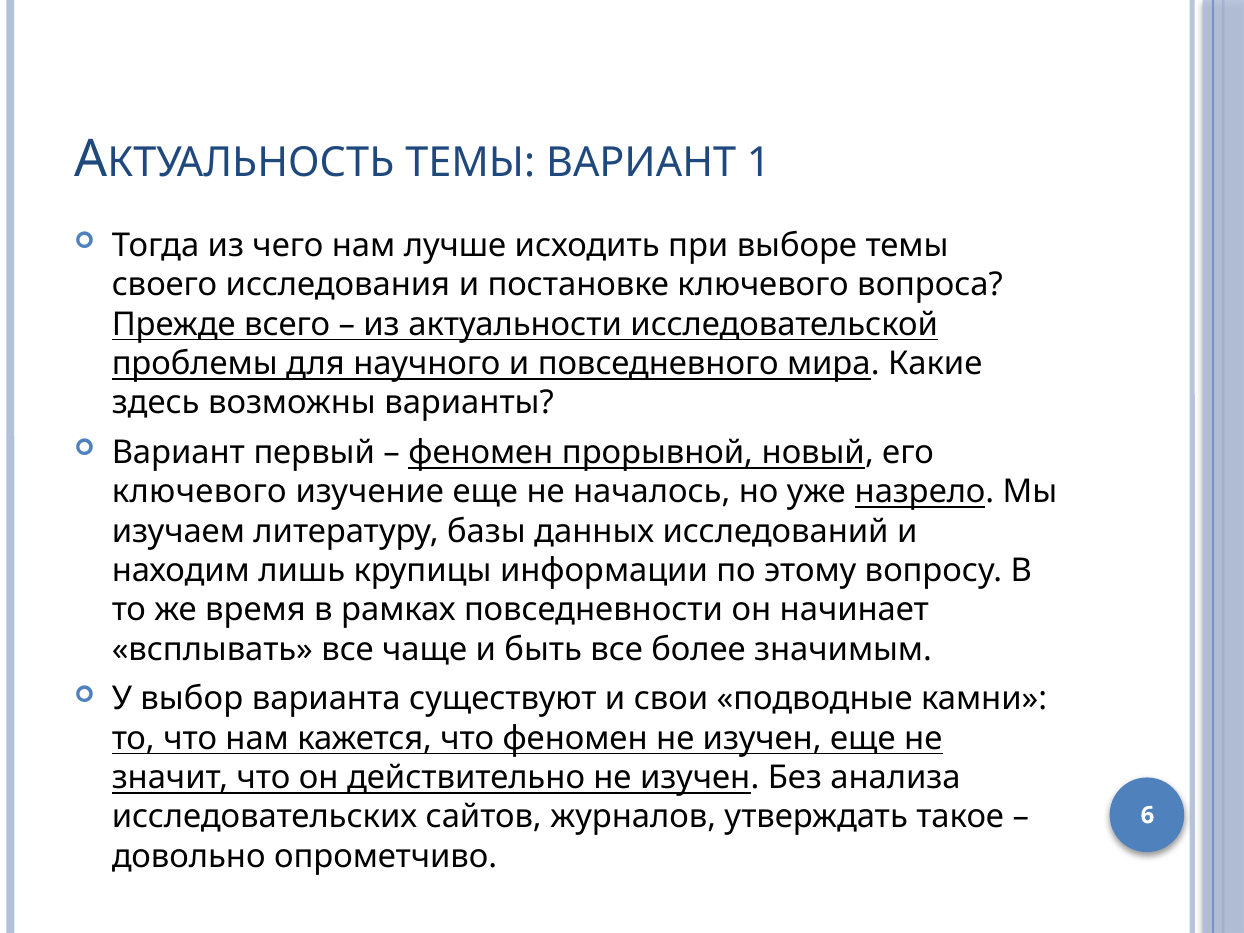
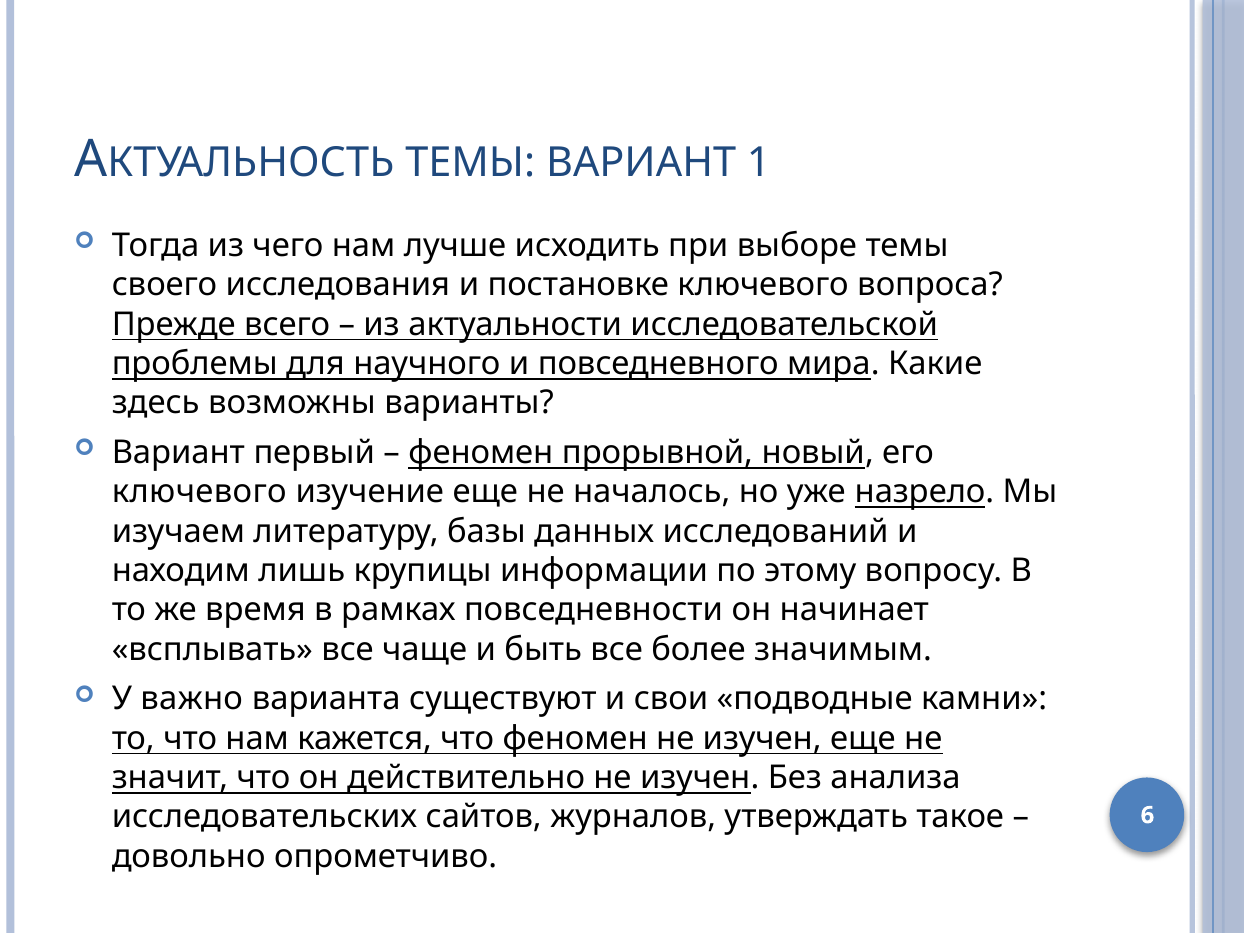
выбор: выбор -> важно
